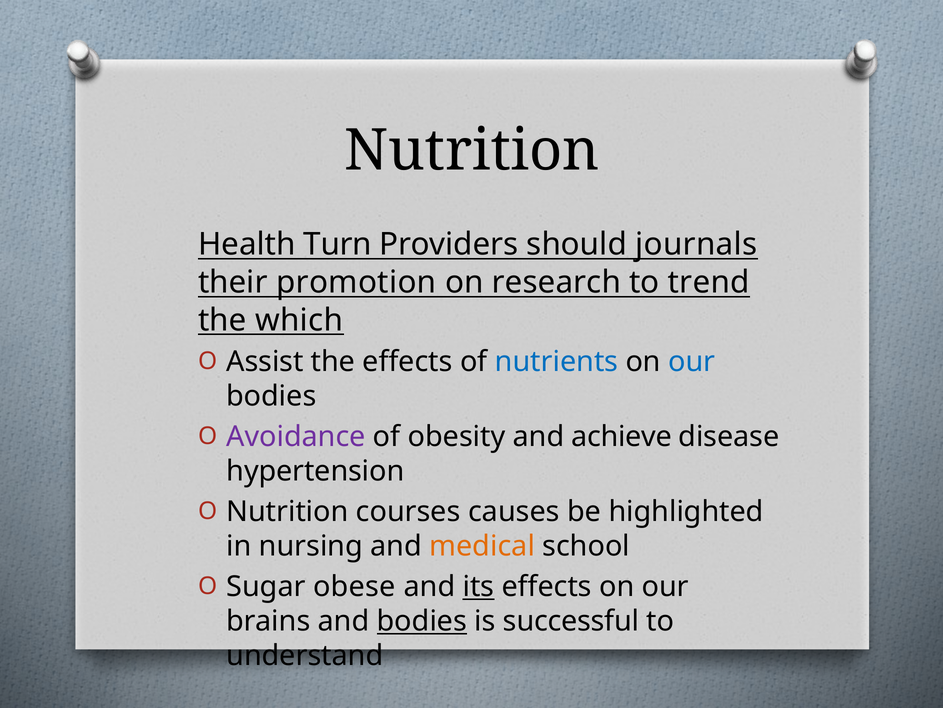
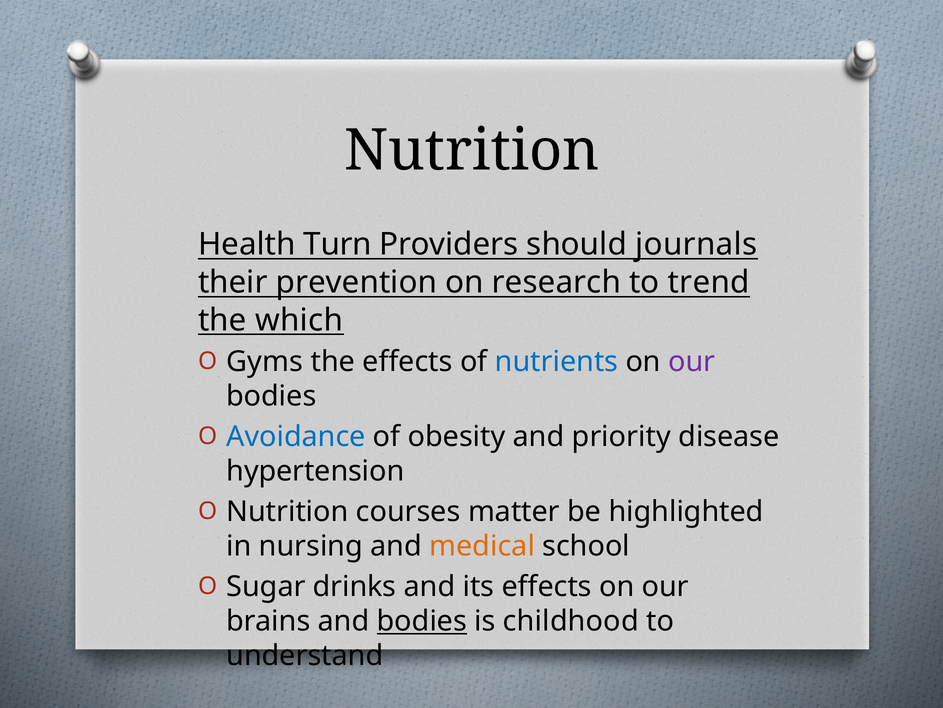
promotion: promotion -> prevention
Assist: Assist -> Gyms
our at (692, 361) colour: blue -> purple
Avoidance colour: purple -> blue
achieve: achieve -> priority
causes: causes -> matter
obese: obese -> drinks
its underline: present -> none
successful: successful -> childhood
